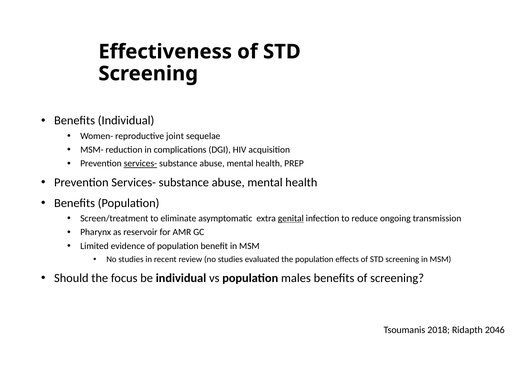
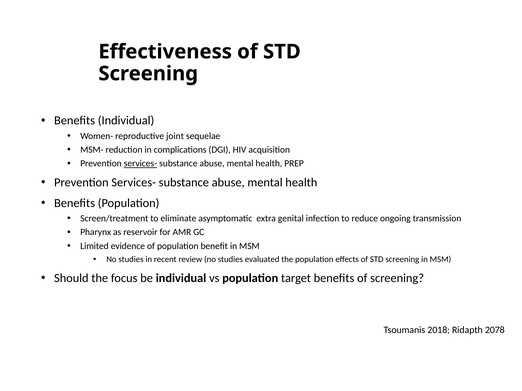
genital underline: present -> none
males: males -> target
2046: 2046 -> 2078
